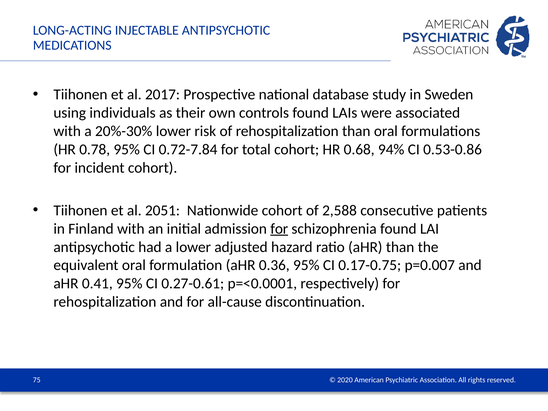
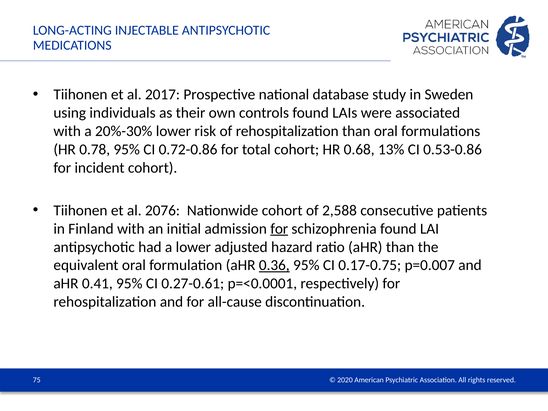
0.72-7.84: 0.72-7.84 -> 0.72-0.86
94%: 94% -> 13%
2051: 2051 -> 2076
0.36 underline: none -> present
